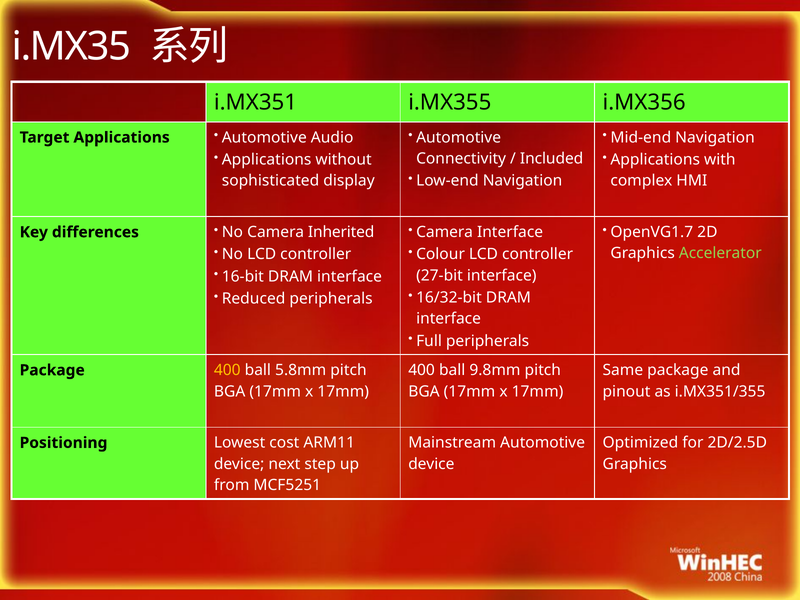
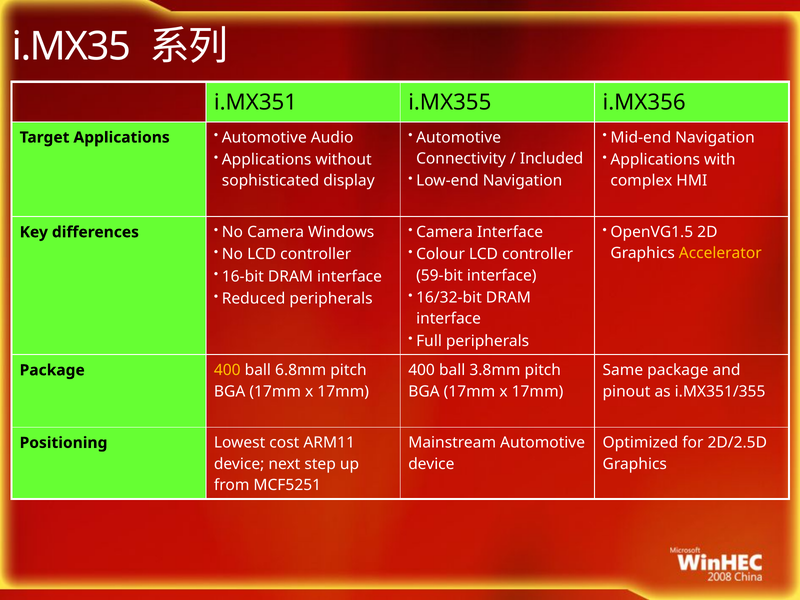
OpenVG1.7: OpenVG1.7 -> OpenVG1.5
Inherited: Inherited -> Windows
Accelerator colour: light green -> yellow
27-bit: 27-bit -> 59-bit
9.8mm: 9.8mm -> 3.8mm
5.8mm: 5.8mm -> 6.8mm
